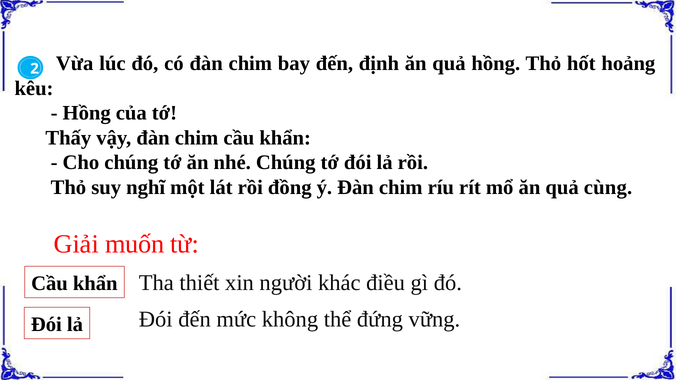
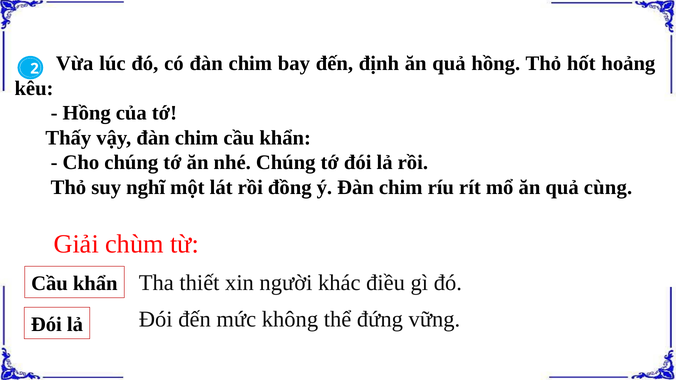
muốn: muốn -> chùm
